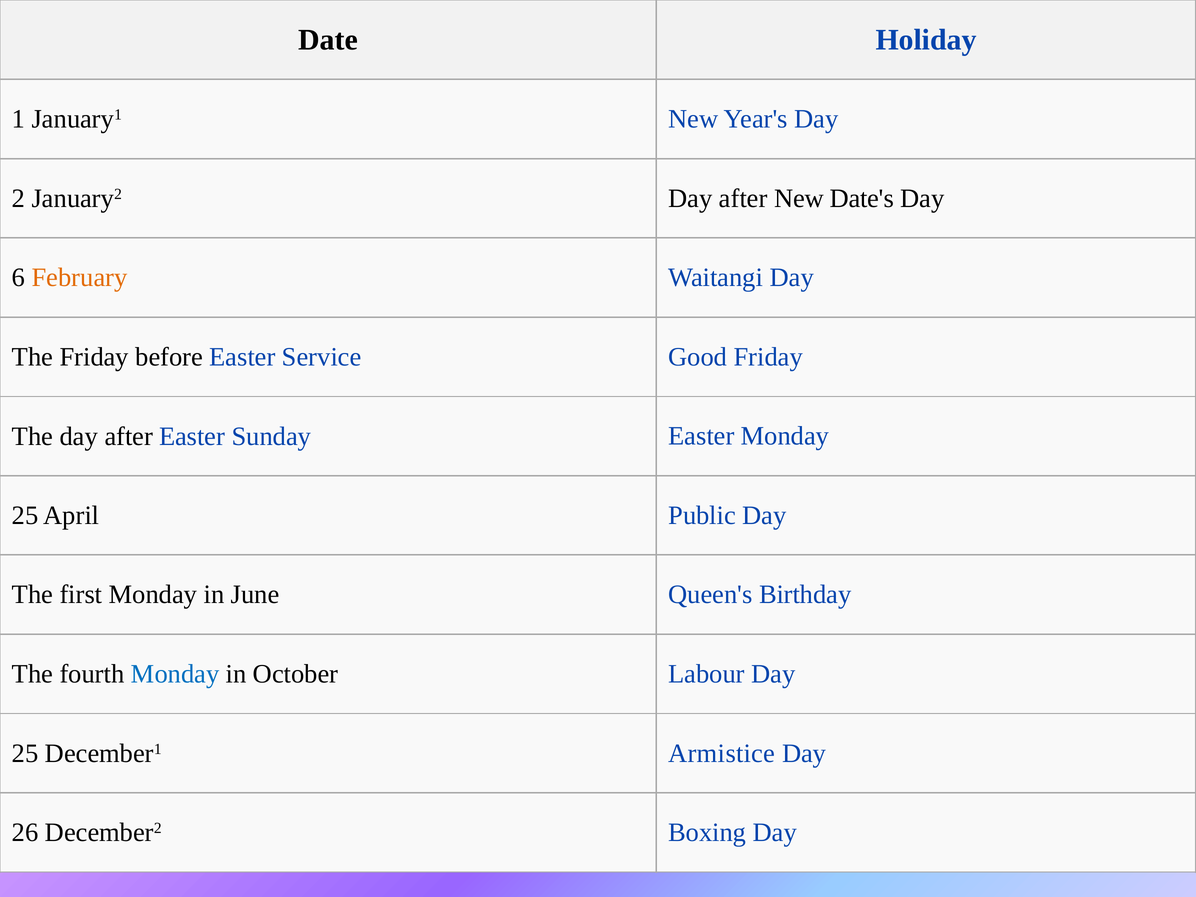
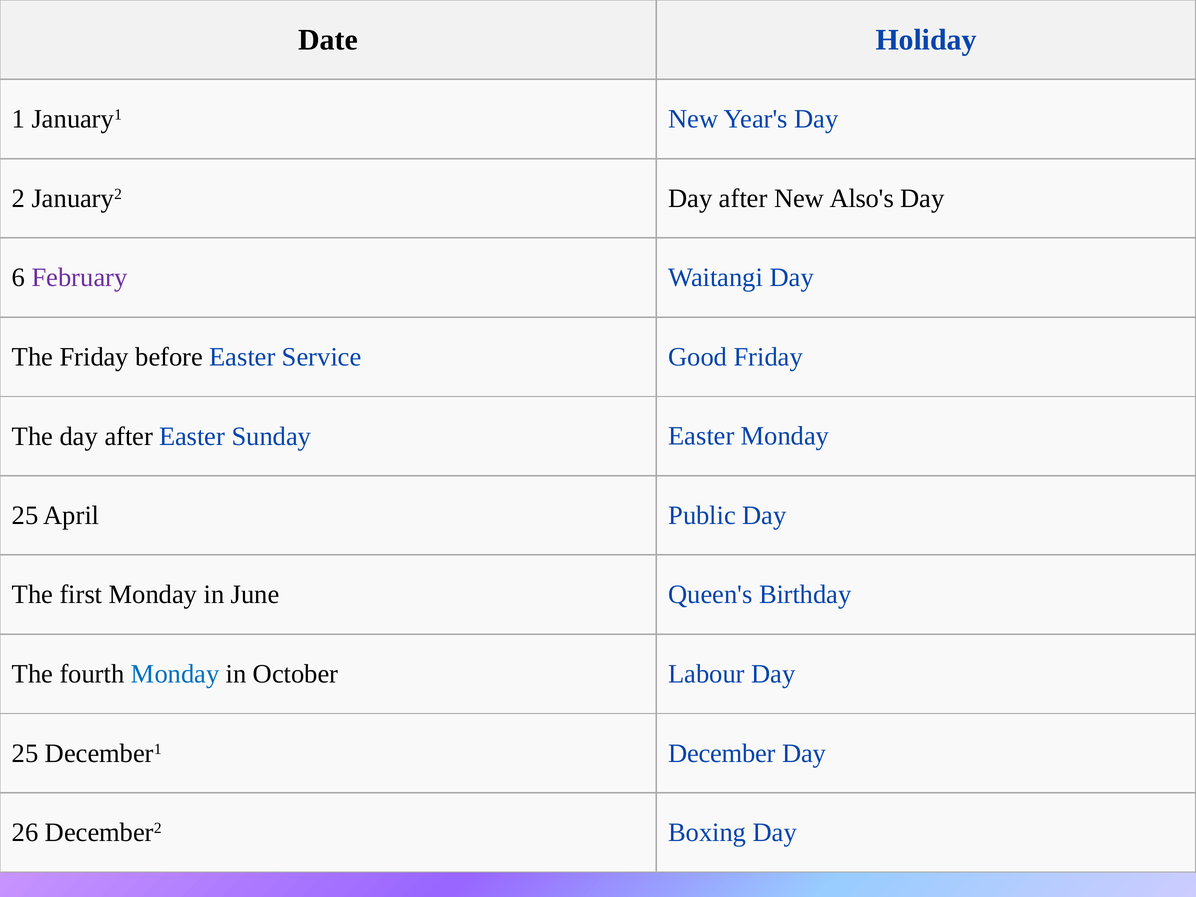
Date's: Date's -> Also's
February colour: orange -> purple
Armistice: Armistice -> December
